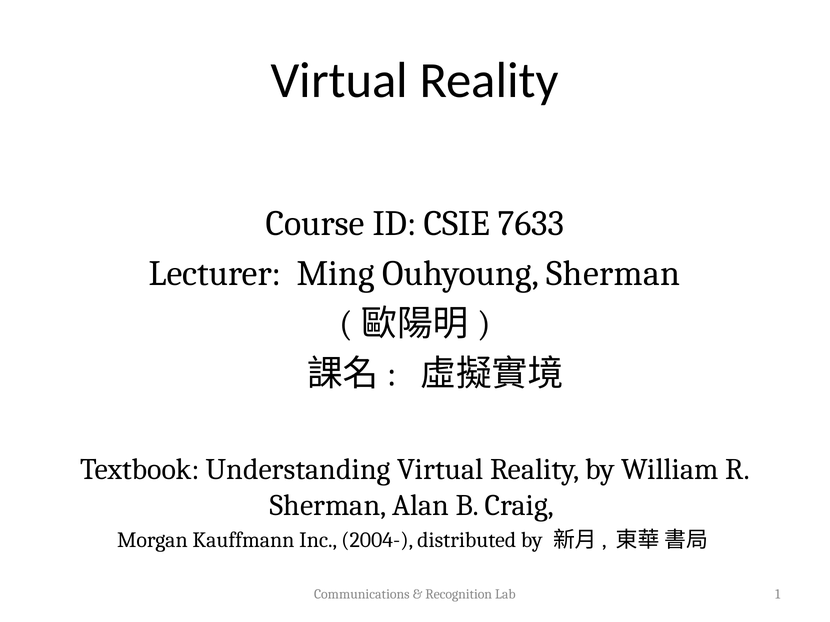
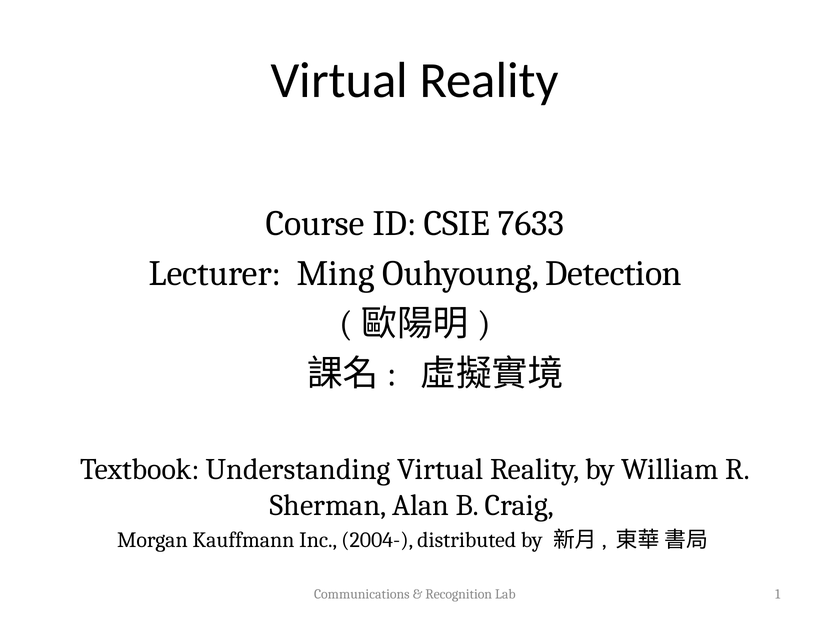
Ouhyoung Sherman: Sherman -> Detection
